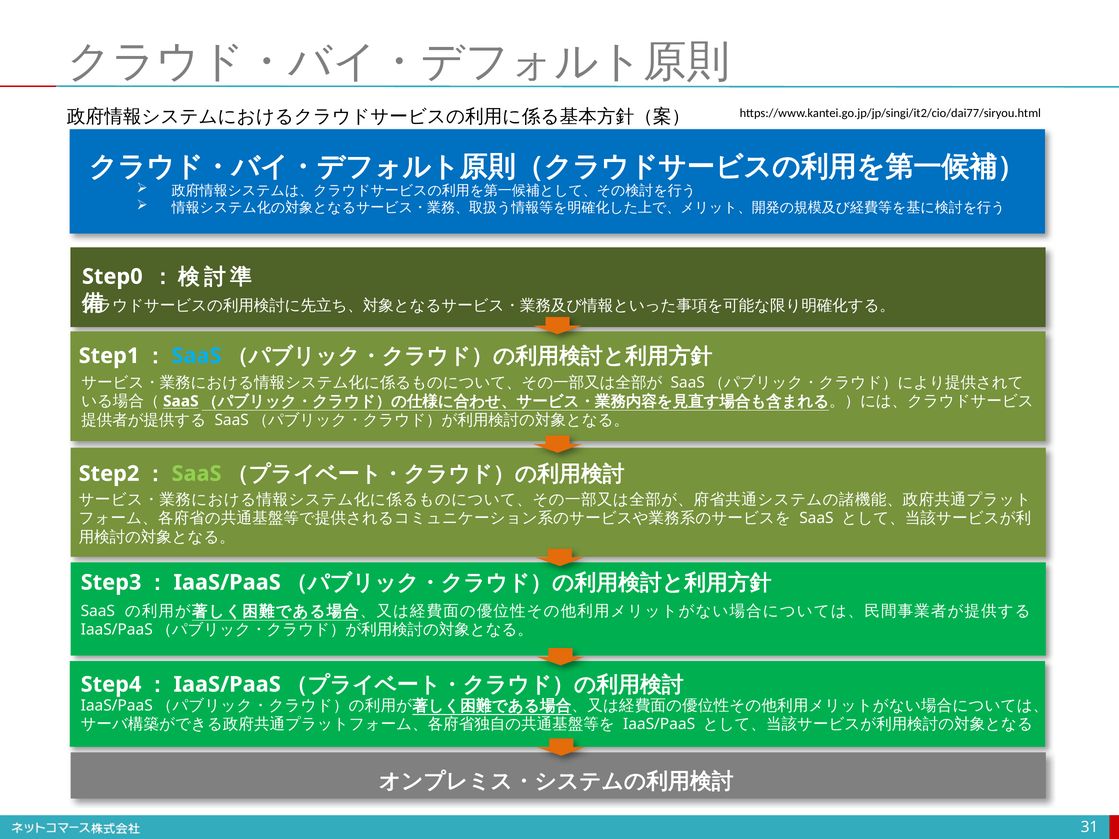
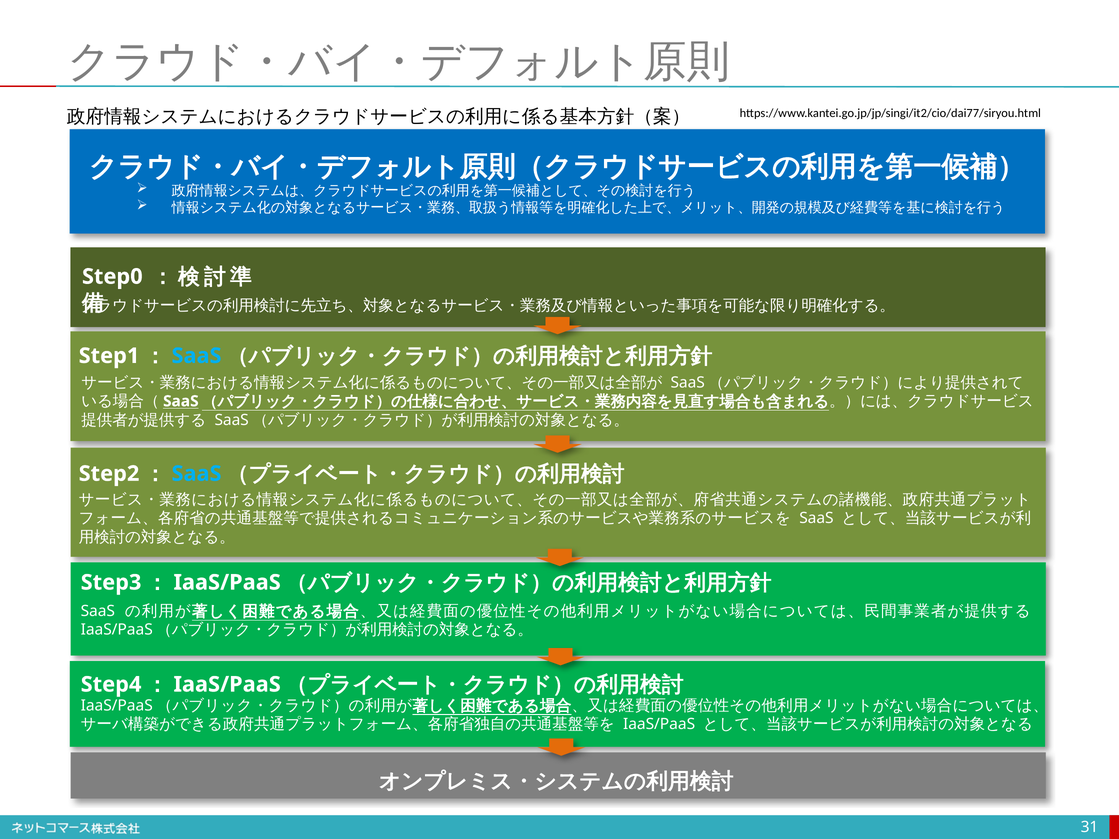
SaaS at (197, 474) colour: light green -> light blue
